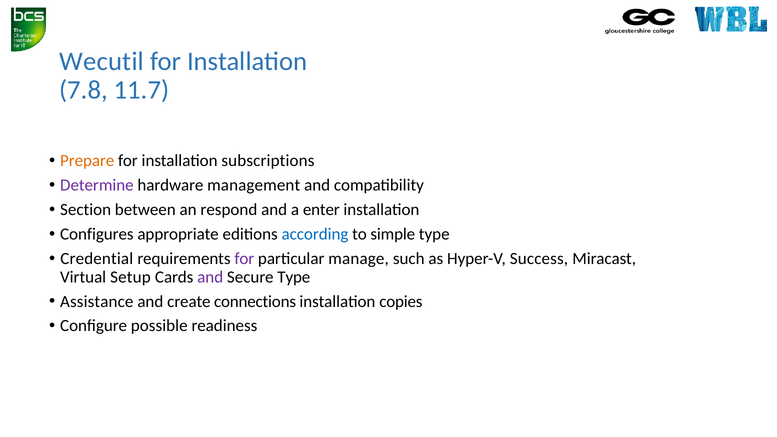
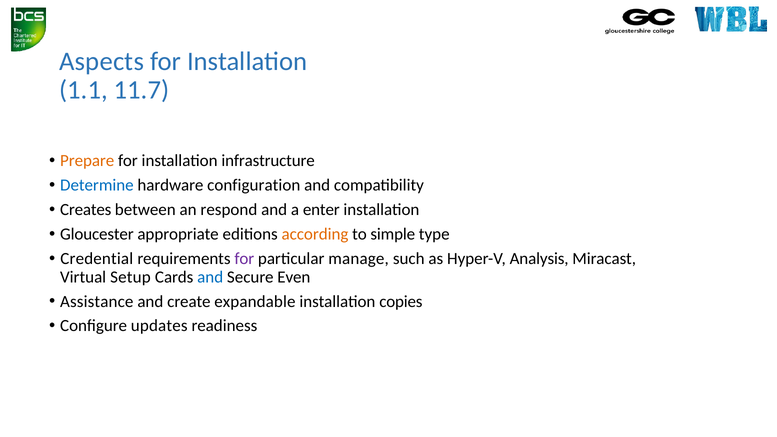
Wecutil: Wecutil -> Aspects
7.8: 7.8 -> 1.1
subscriptions: subscriptions -> infrastructure
Determine colour: purple -> blue
management: management -> configuration
Section: Section -> Creates
Configures: Configures -> Gloucester
according colour: blue -> orange
Success: Success -> Analysis
and at (210, 277) colour: purple -> blue
Secure Type: Type -> Even
connections: connections -> expandable
possible: possible -> updates
